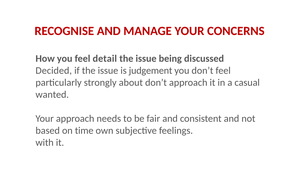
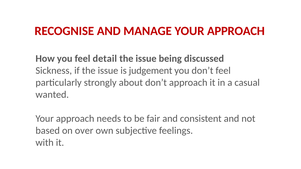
MANAGE YOUR CONCERNS: CONCERNS -> APPROACH
Decided: Decided -> Sickness
time: time -> over
